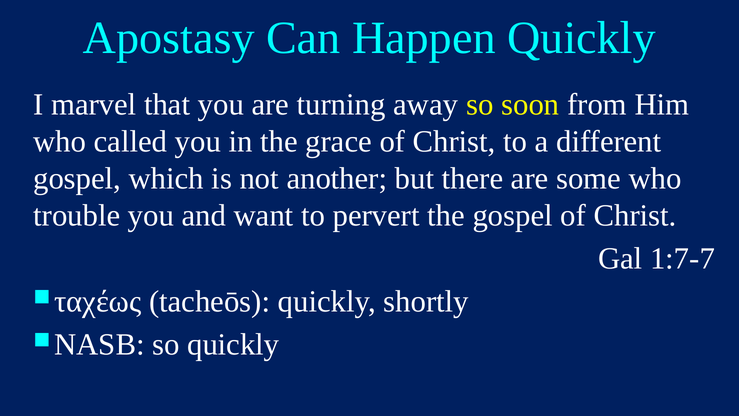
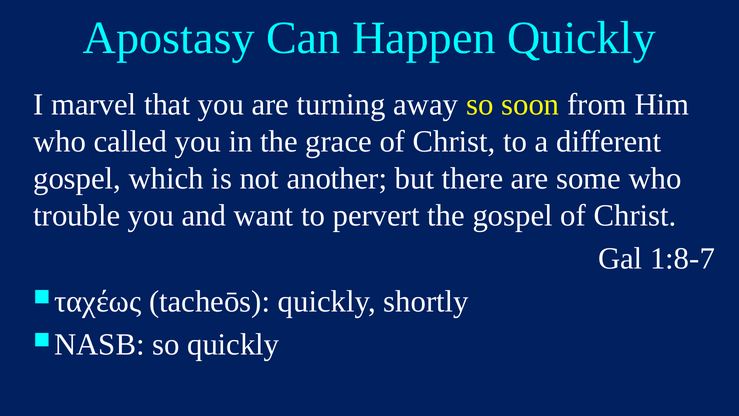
1:7-7: 1:7-7 -> 1:8-7
